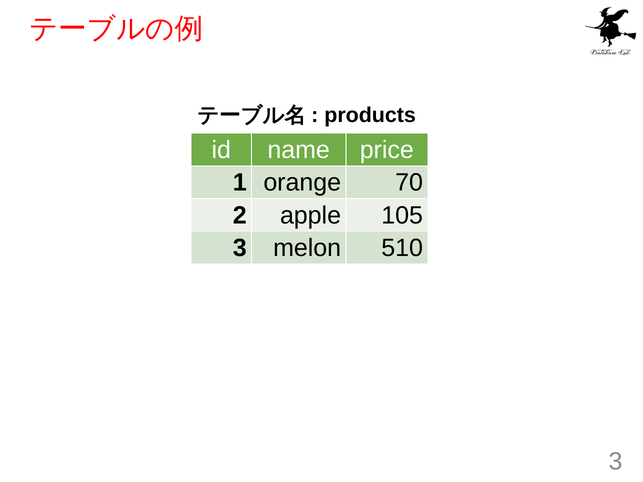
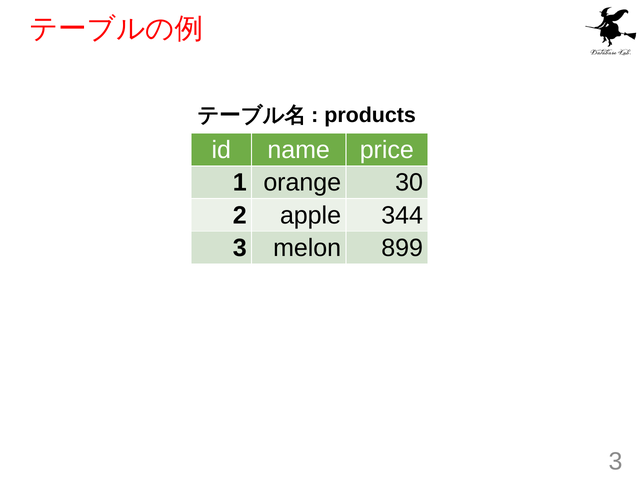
70: 70 -> 30
105: 105 -> 344
510: 510 -> 899
